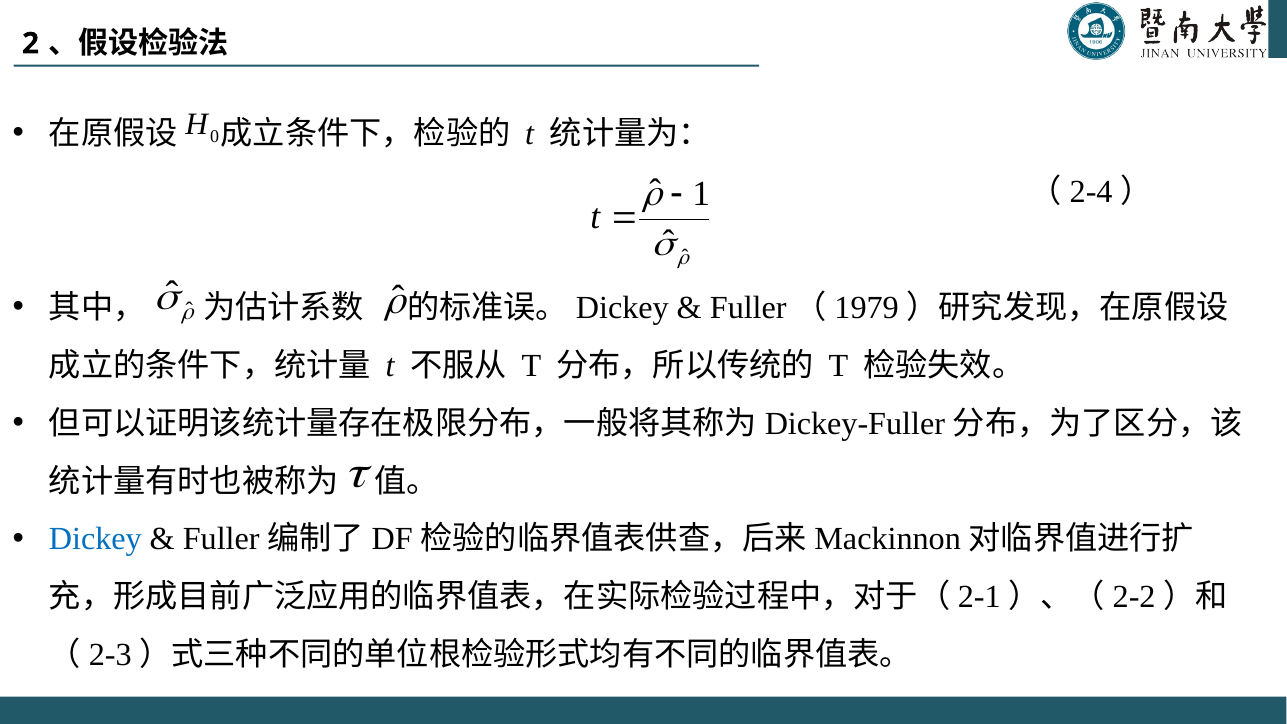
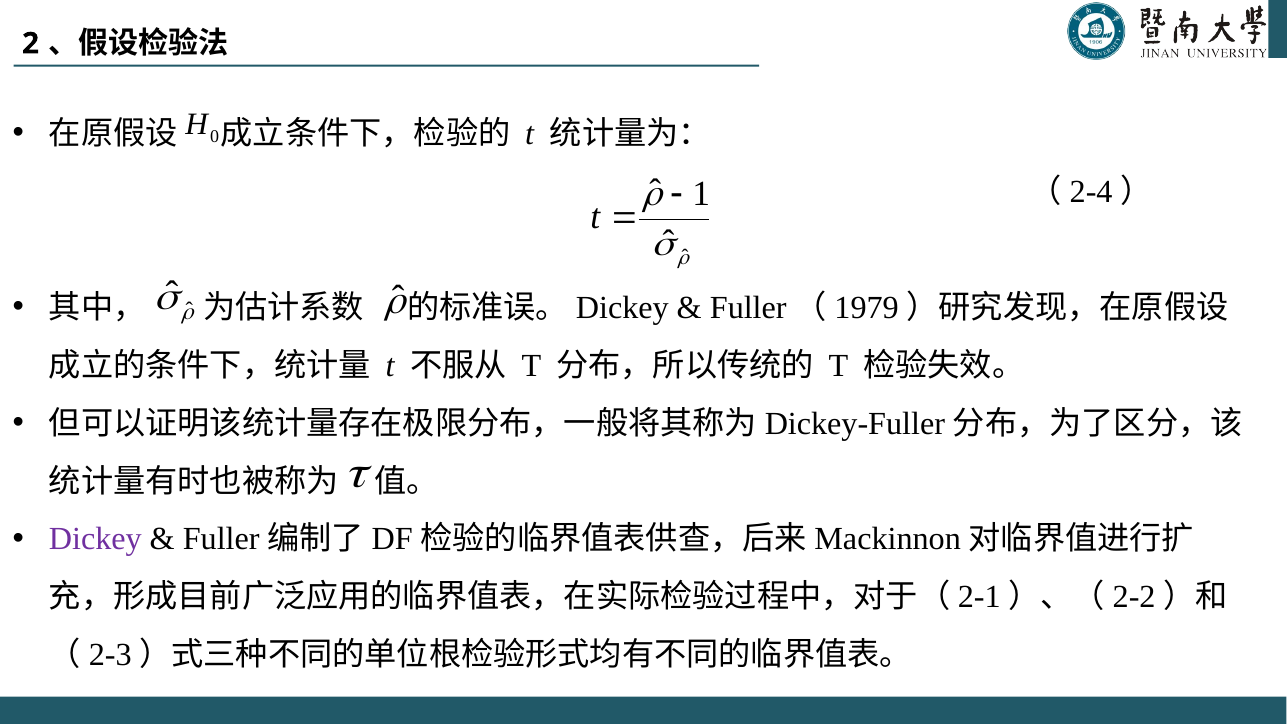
Dickey colour: blue -> purple
